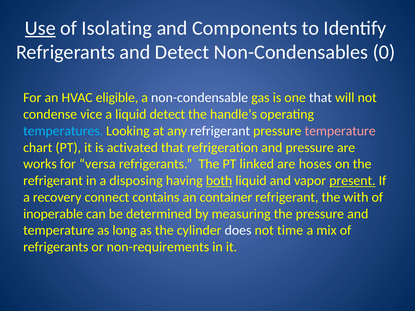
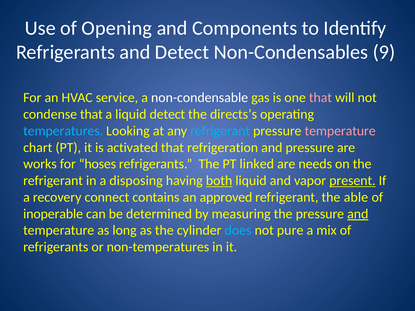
Use underline: present -> none
Isolating: Isolating -> Opening
0: 0 -> 9
eligible: eligible -> service
that at (320, 98) colour: white -> pink
condense vice: vice -> that
handle’s: handle’s -> directs’s
refrigerant at (220, 131) colour: white -> light blue
versa: versa -> hoses
hoses: hoses -> needs
container: container -> approved
with: with -> able
and at (358, 214) underline: none -> present
does colour: white -> light blue
time: time -> pure
non-requirements: non-requirements -> non-temperatures
